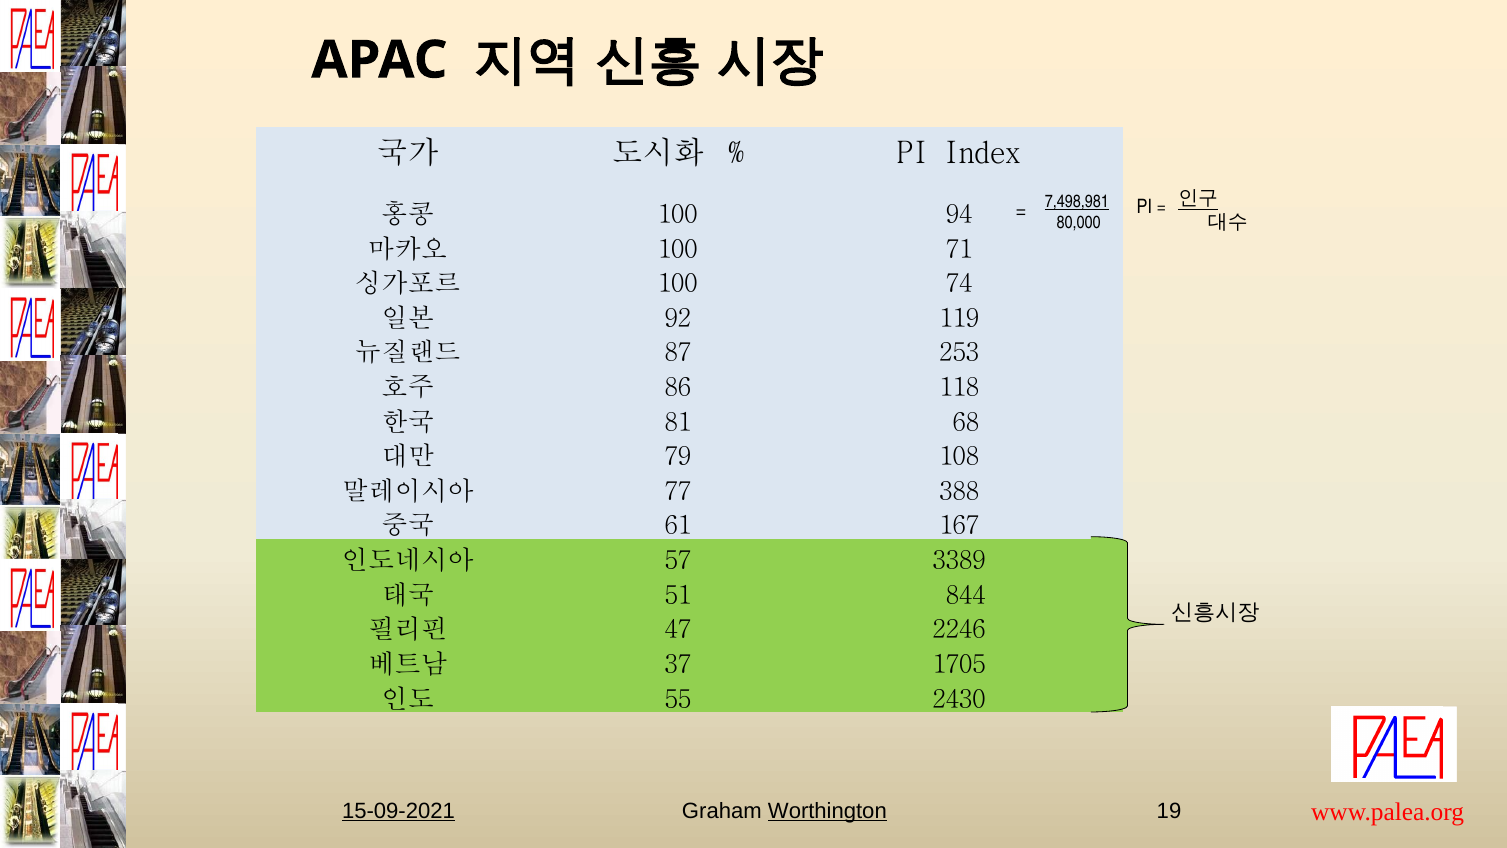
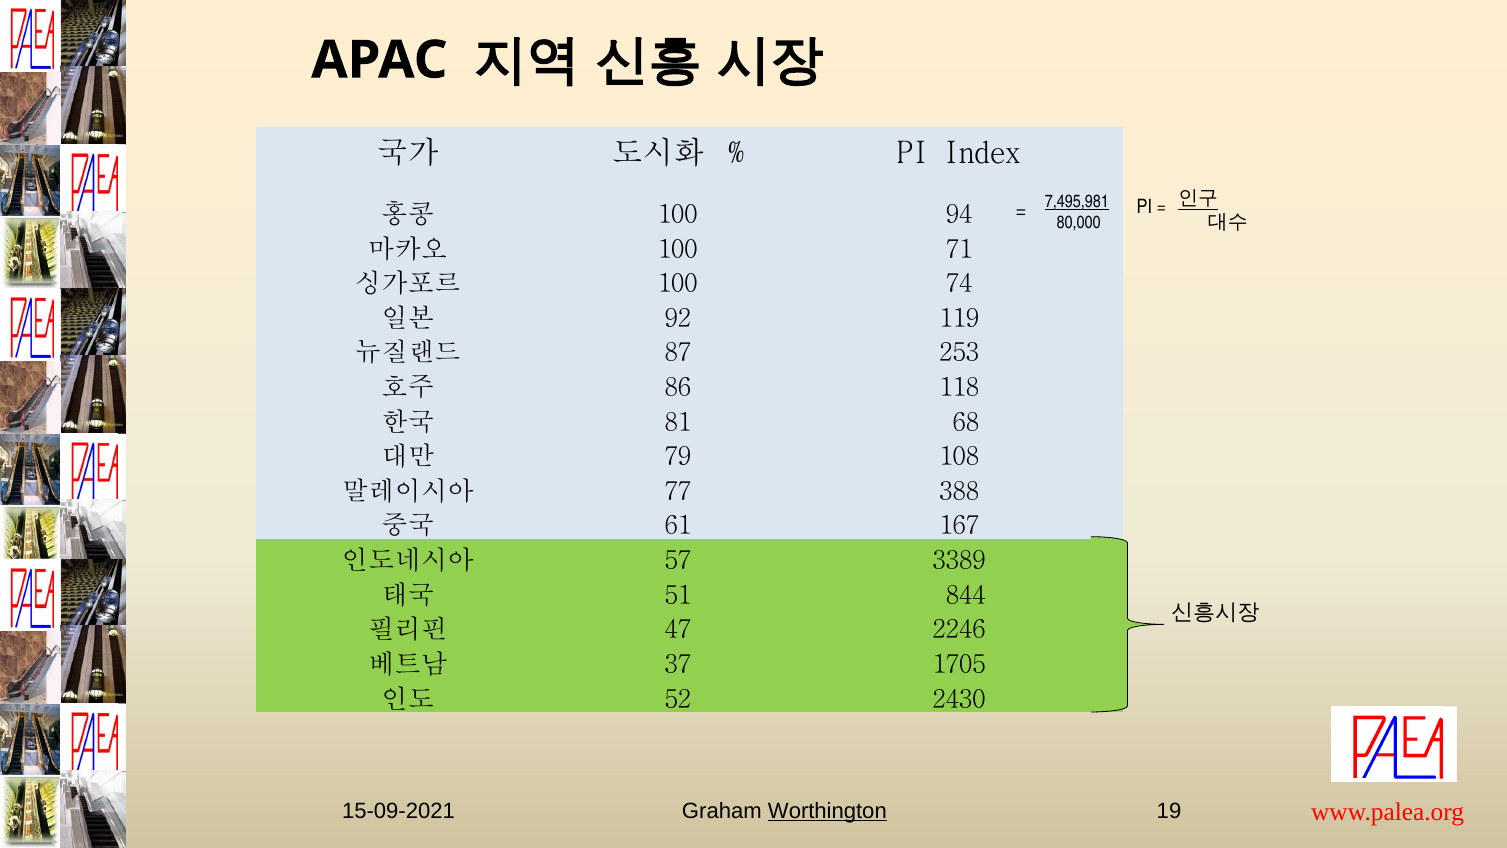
7,498,981: 7,498,981 -> 7,495,981
55: 55 -> 52
15-09-2021 underline: present -> none
